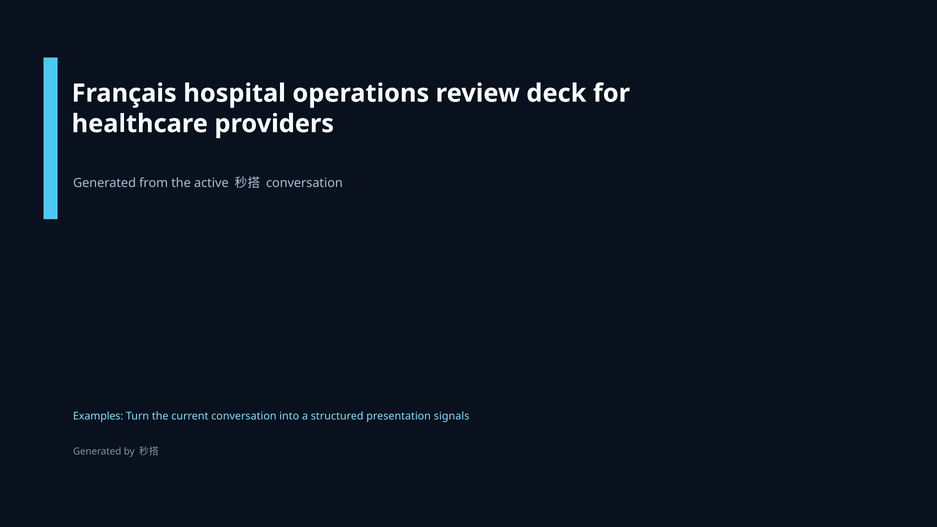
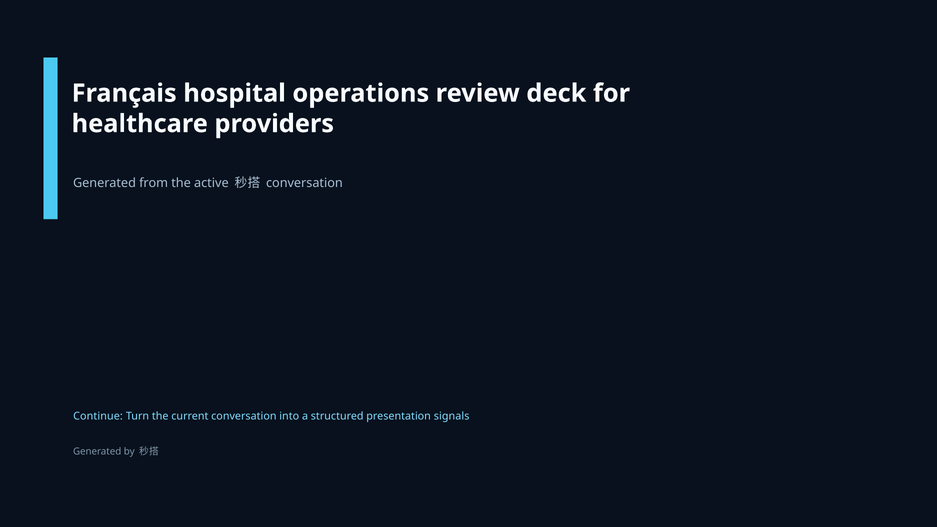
Examples: Examples -> Continue
